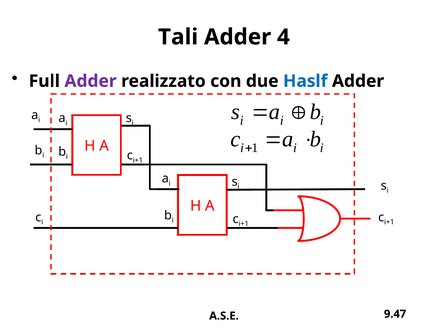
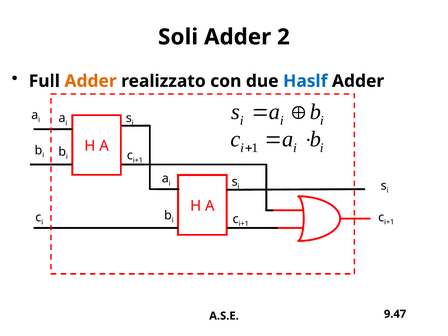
Tali: Tali -> Soli
4: 4 -> 2
Adder at (91, 81) colour: purple -> orange
